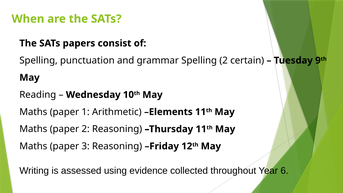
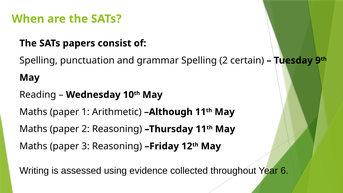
Elements: Elements -> Although
